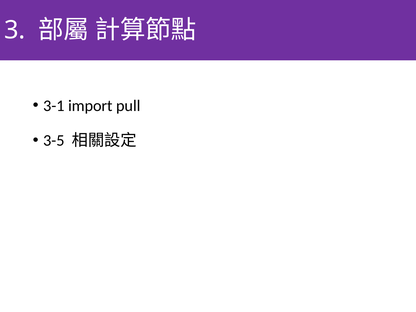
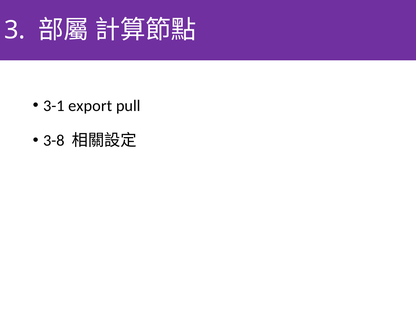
import: import -> export
3-5: 3-5 -> 3-8
